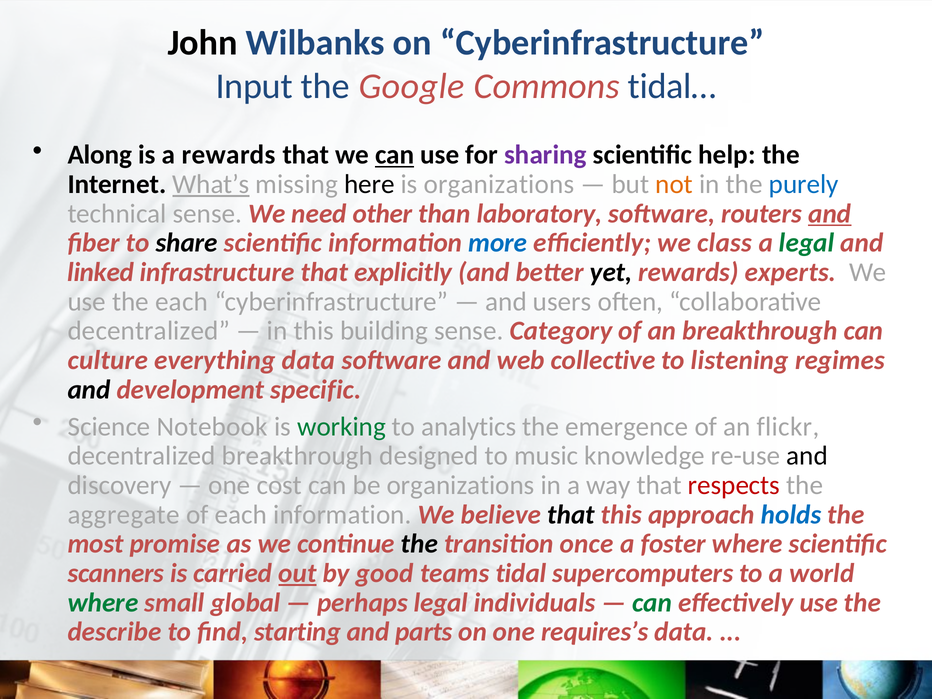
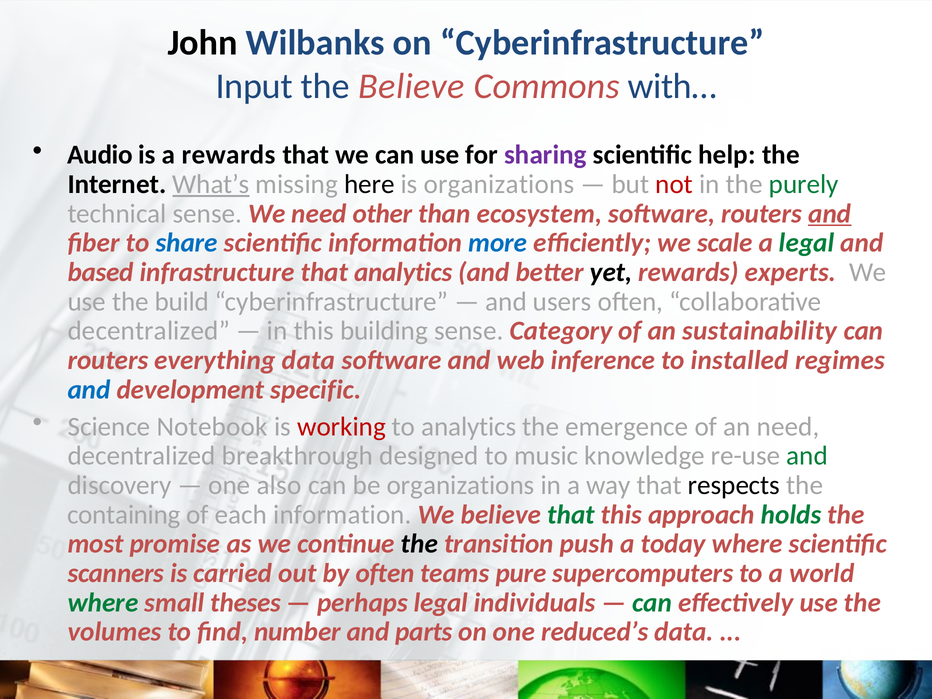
the Google: Google -> Believe
tidal…: tidal… -> with…
Along: Along -> Audio
can at (395, 155) underline: present -> none
not colour: orange -> red
purely colour: blue -> green
laboratory: laboratory -> ecosystem
share colour: black -> blue
class: class -> scale
linked: linked -> based
that explicitly: explicitly -> analytics
the each: each -> build
an breakthrough: breakthrough -> sustainability
culture at (108, 360): culture -> routers
collective: collective -> inference
listening: listening -> installed
and at (89, 390) colour: black -> blue
working colour: green -> red
an flickr: flickr -> need
and at (807, 456) colour: black -> green
cost: cost -> also
respects colour: red -> black
aggregate: aggregate -> containing
that at (571, 515) colour: black -> green
holds colour: blue -> green
once: once -> push
foster: foster -> today
out underline: present -> none
by good: good -> often
tidal: tidal -> pure
global: global -> theses
describe: describe -> volumes
starting: starting -> number
requires’s: requires’s -> reduced’s
